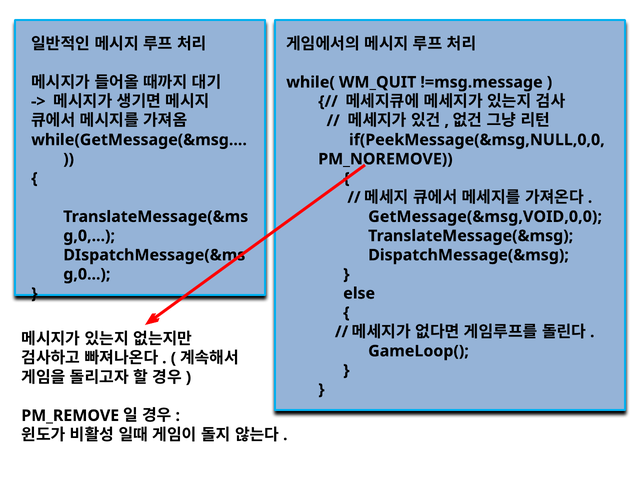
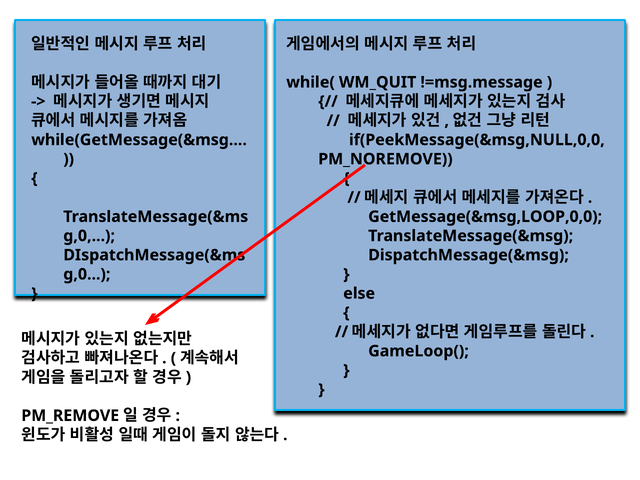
GetMessage(&msg,VOID,0,0: GetMessage(&msg,VOID,0,0 -> GetMessage(&msg,LOOP,0,0
